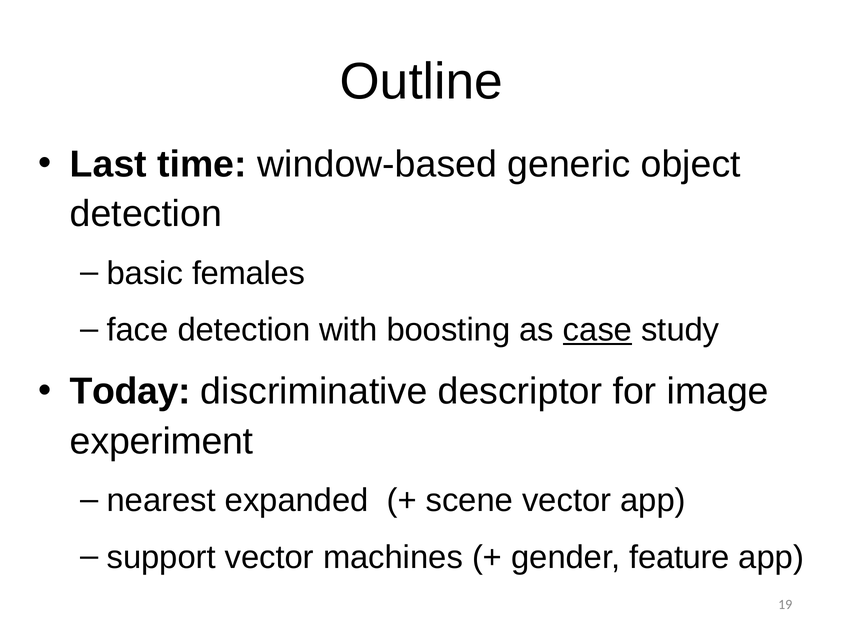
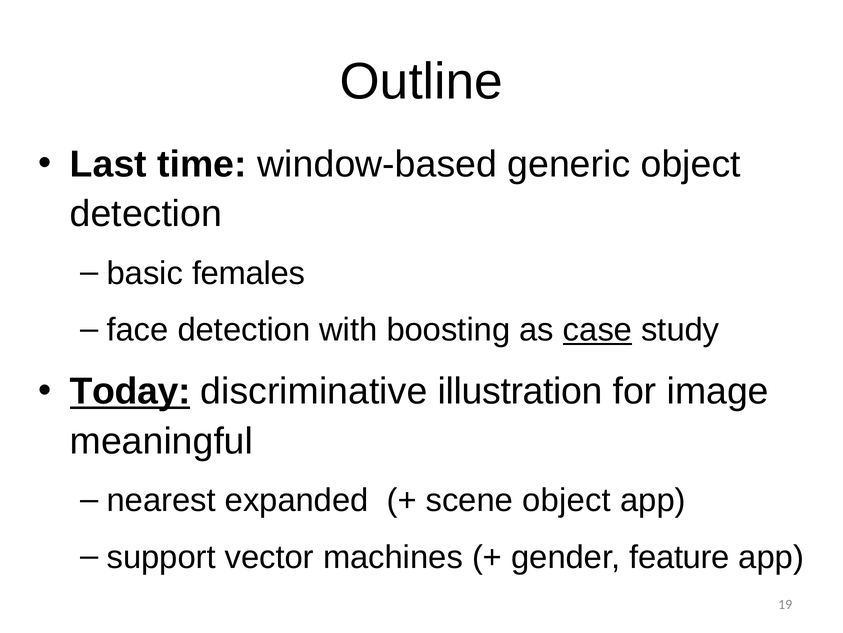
Today underline: none -> present
descriptor: descriptor -> illustration
experiment: experiment -> meaningful
scene vector: vector -> object
